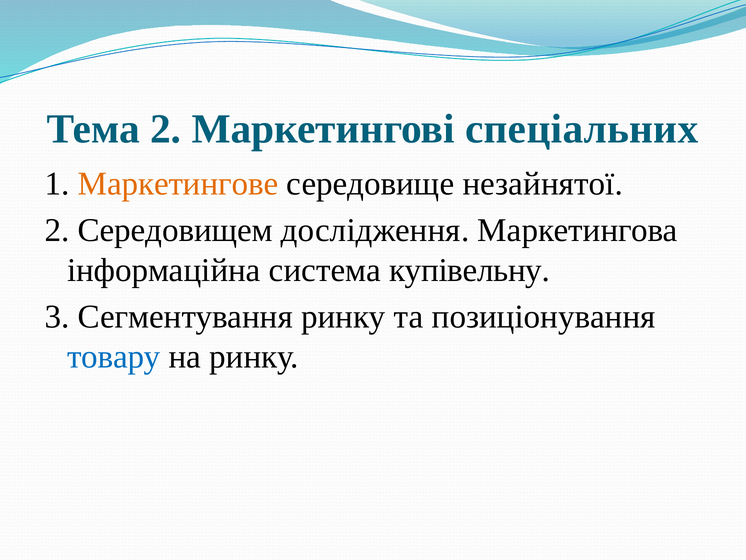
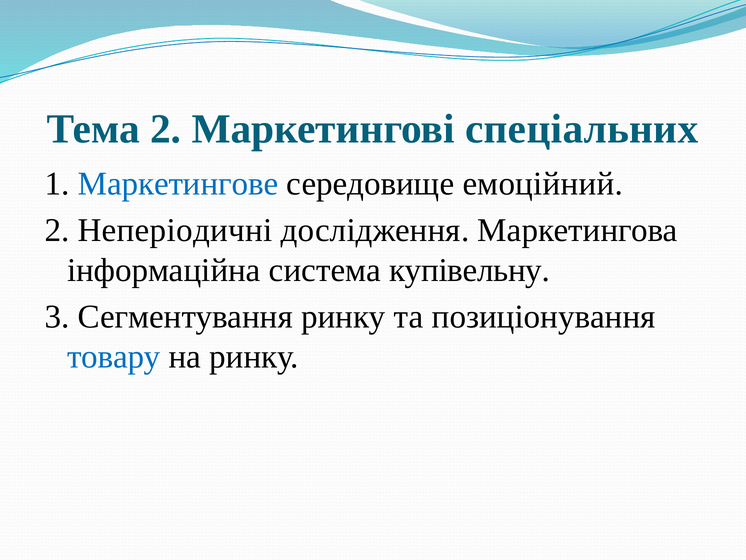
Маркетингове colour: orange -> blue
незайнятої: незайнятої -> емоційний
Середовищем: Середовищем -> Неперіодичні
